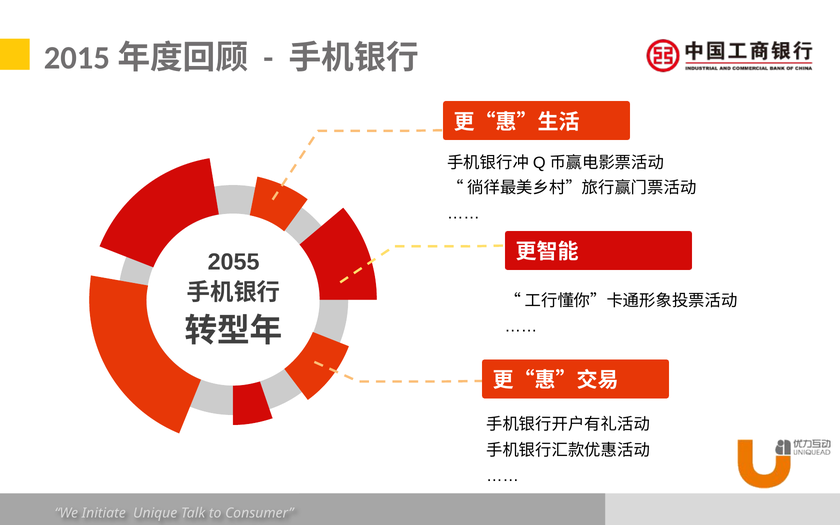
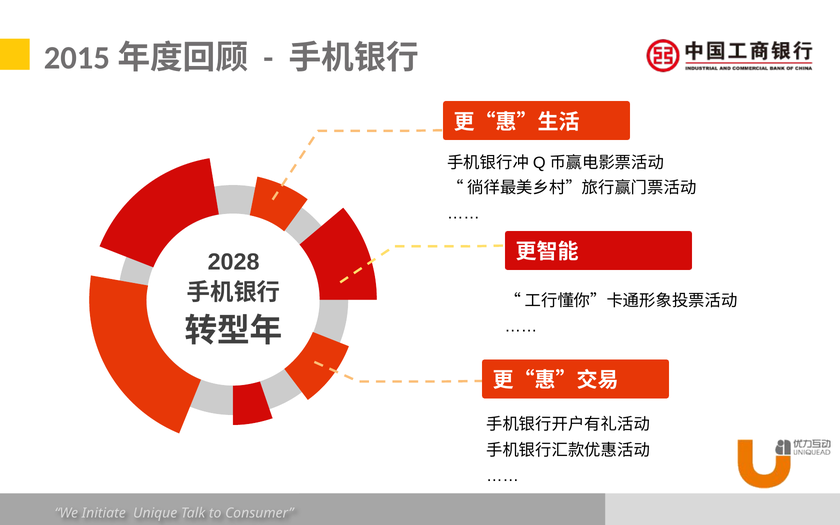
2055: 2055 -> 2028
